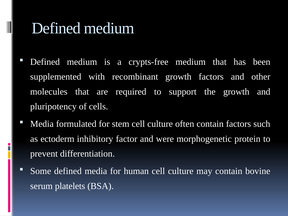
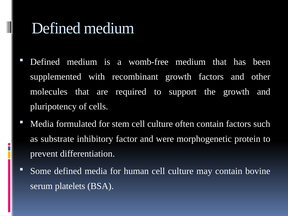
crypts-free: crypts-free -> womb-free
ectoderm: ectoderm -> substrate
